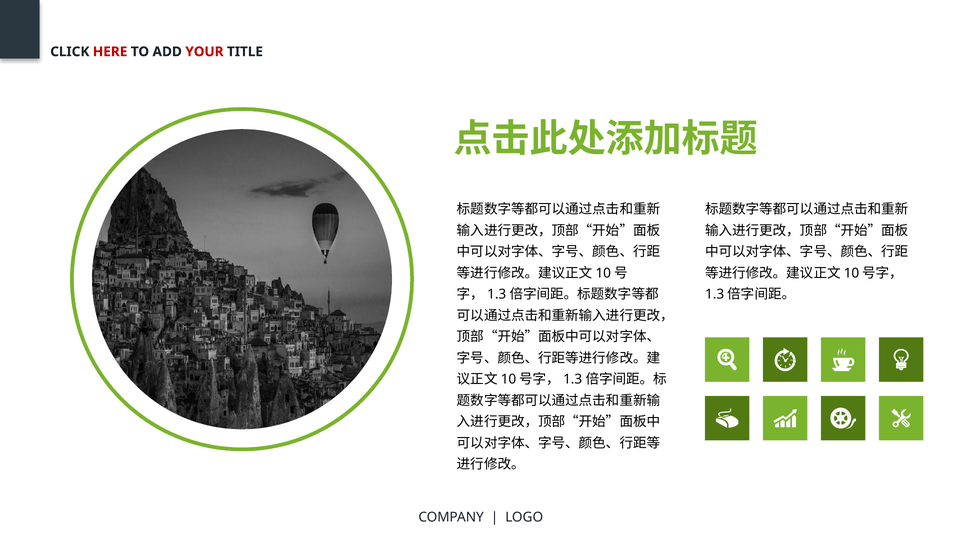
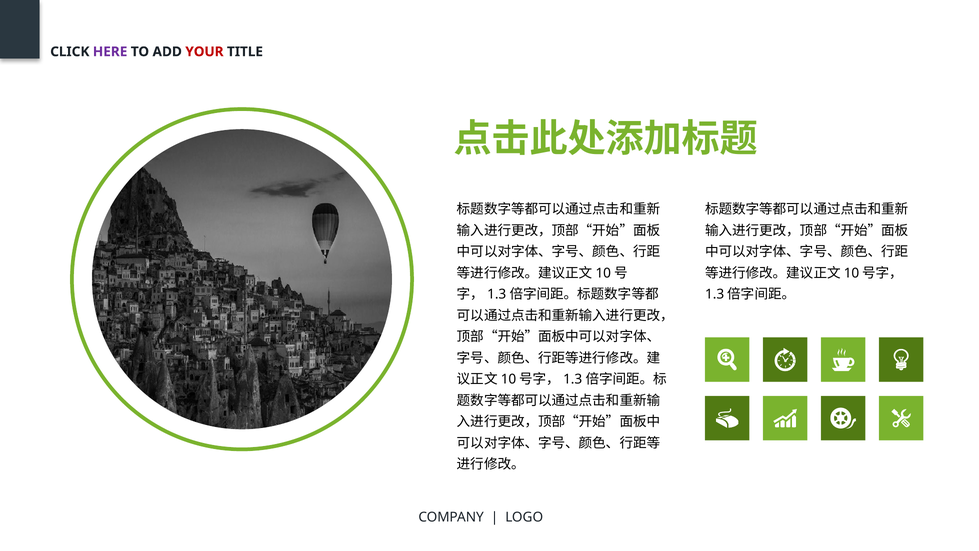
HERE colour: red -> purple
